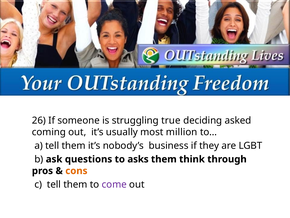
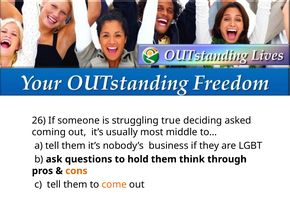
million: million -> middle
asks: asks -> hold
come colour: purple -> orange
